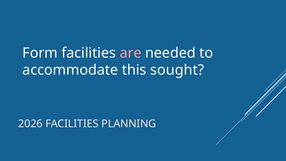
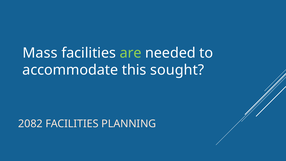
Form: Form -> Mass
are colour: pink -> light green
2026: 2026 -> 2082
